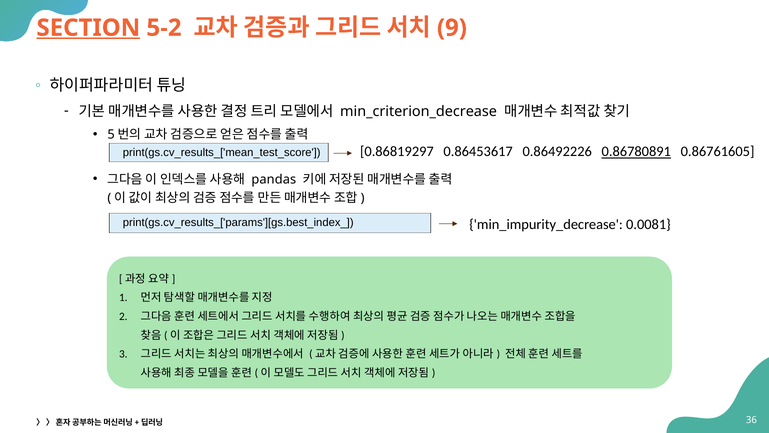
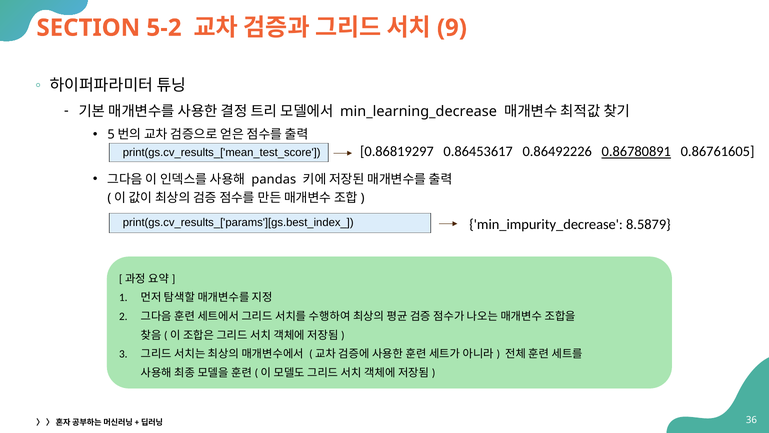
SECTION underline: present -> none
min_criterion_decrease: min_criterion_decrease -> min_learning_decrease
0.0081: 0.0081 -> 8.5879
